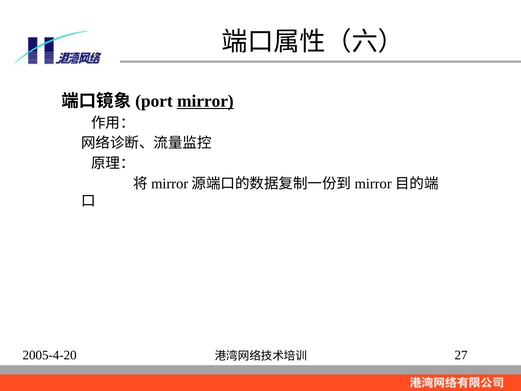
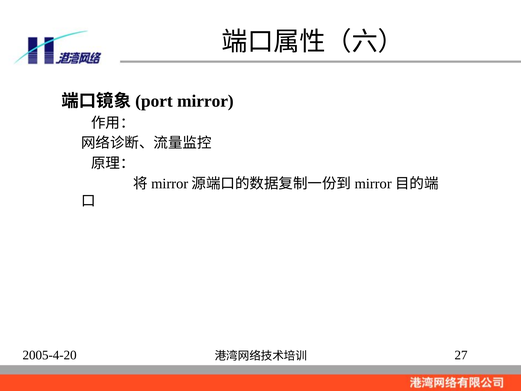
mirror underline: present -> none
